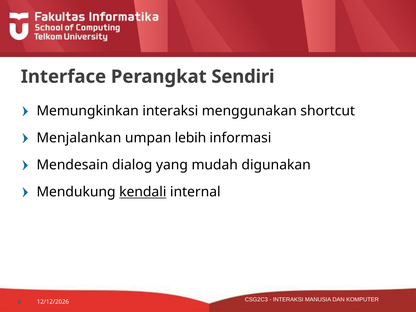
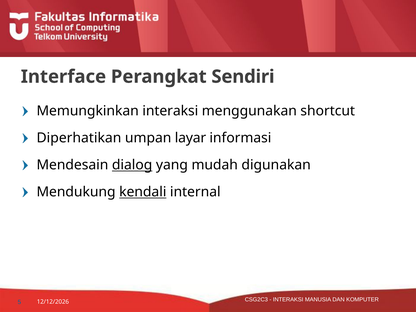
Menjalankan: Menjalankan -> Diperhatikan
lebih: lebih -> layar
dialog underline: none -> present
